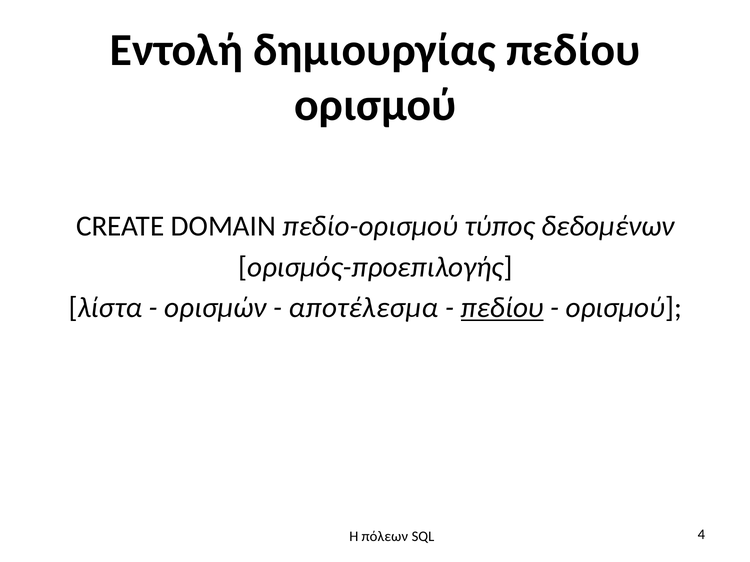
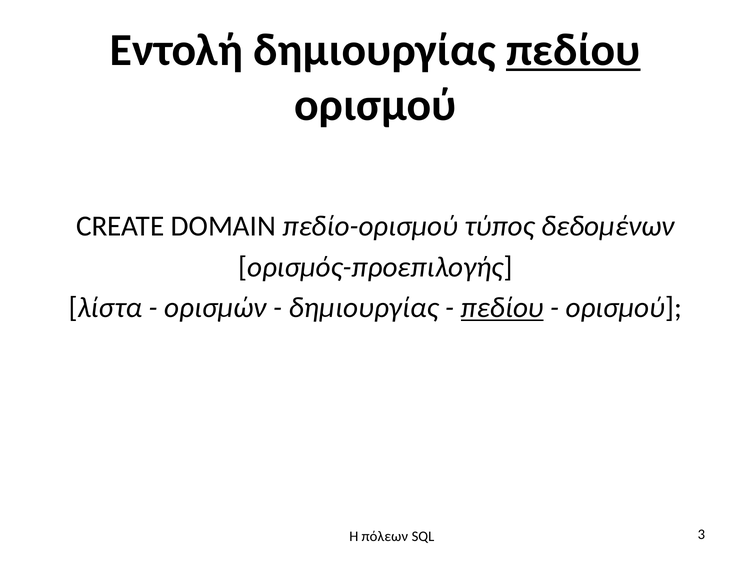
πεδίου at (573, 50) underline: none -> present
αποτέλεσμα at (363, 308): αποτέλεσμα -> δημιουργίας
4: 4 -> 3
